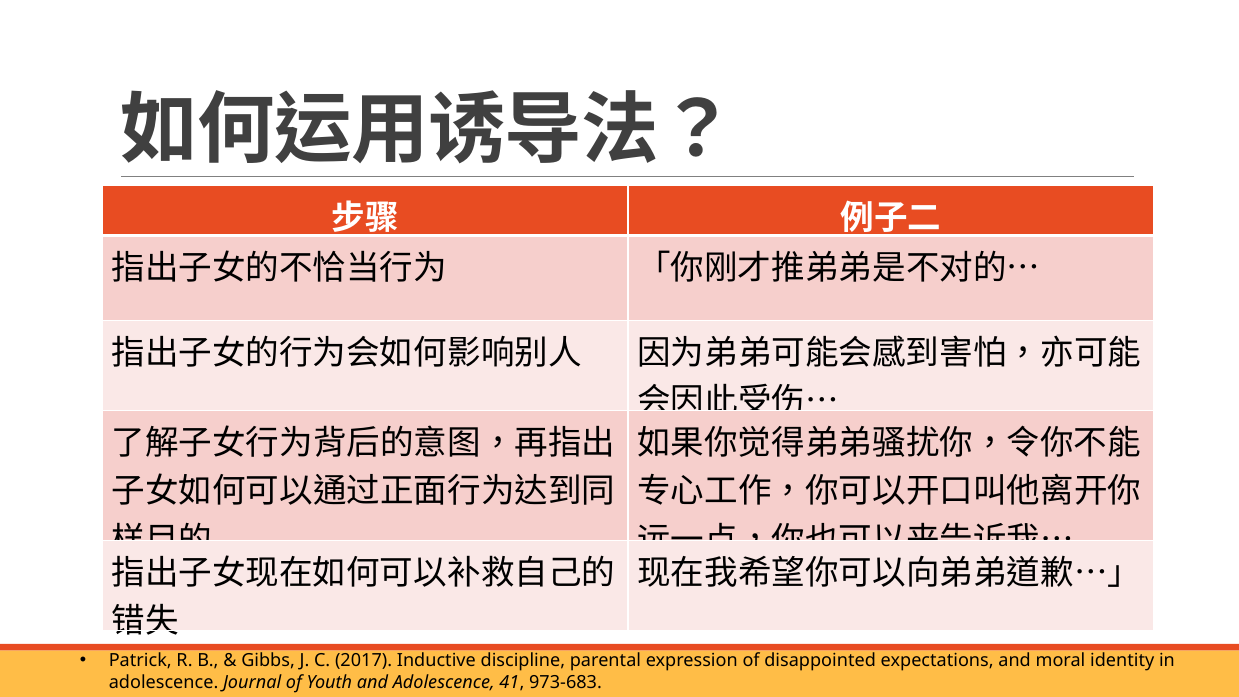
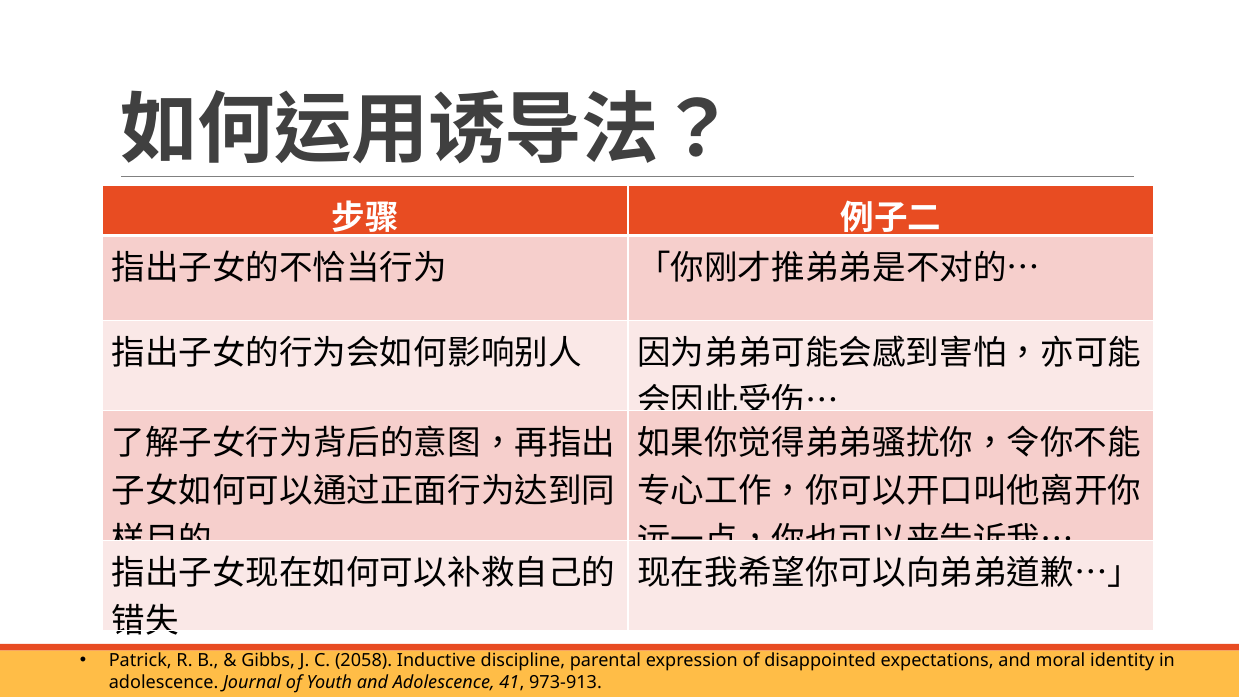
2017: 2017 -> 2058
973-683: 973-683 -> 973-913
